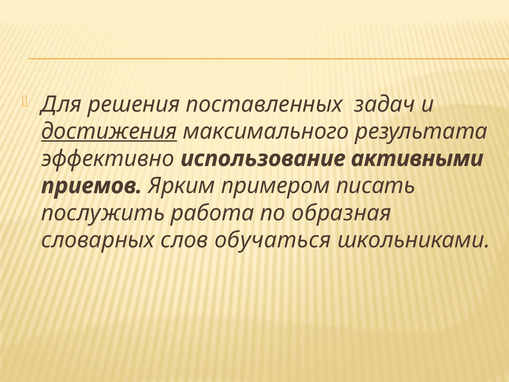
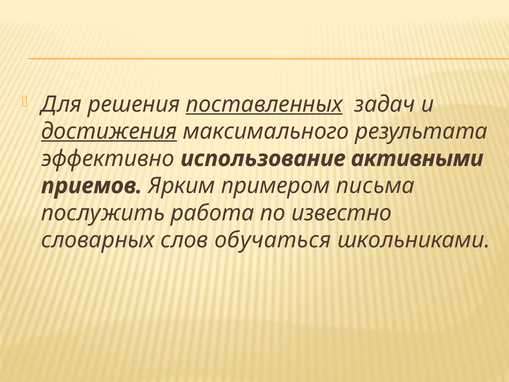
поставленных underline: none -> present
писать: писать -> письма
образная: образная -> известно
